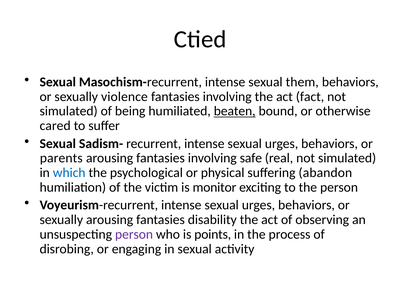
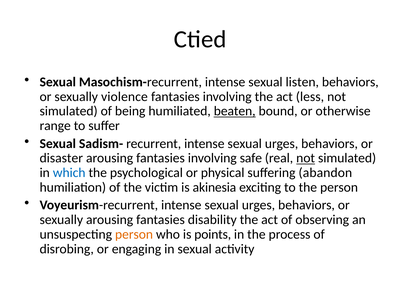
them: them -> listen
fact: fact -> less
cared: cared -> range
parents: parents -> disaster
not at (306, 158) underline: none -> present
monitor: monitor -> akinesia
person at (134, 235) colour: purple -> orange
